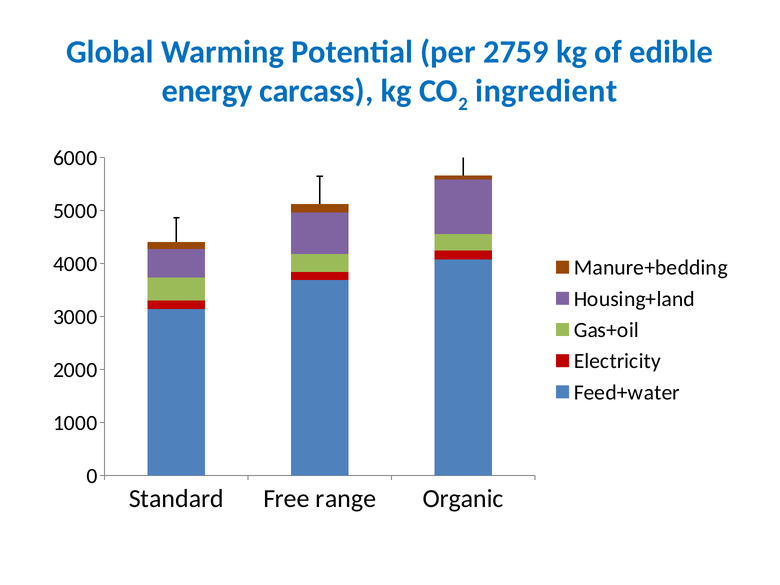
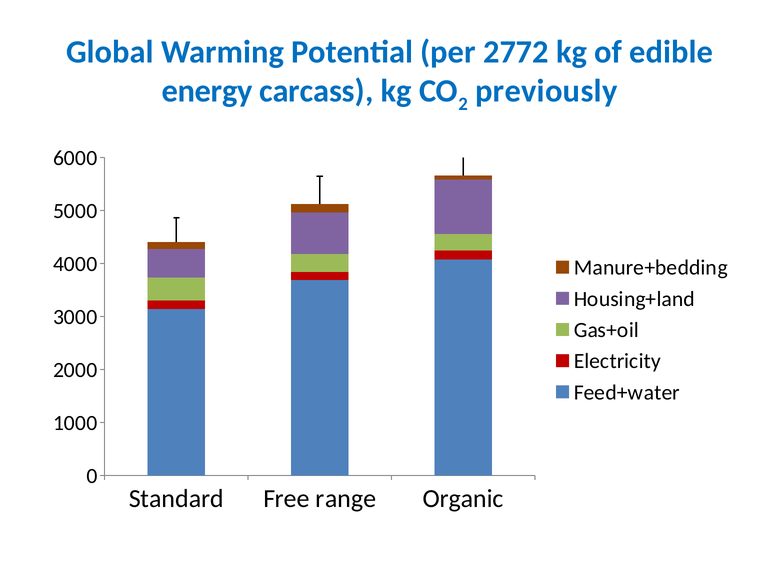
2759: 2759 -> 2772
ingredient: ingredient -> previously
